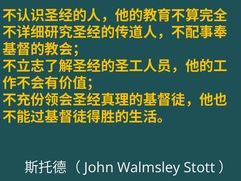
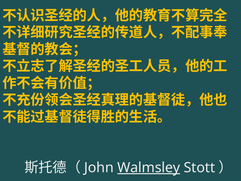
Walmsley underline: none -> present
